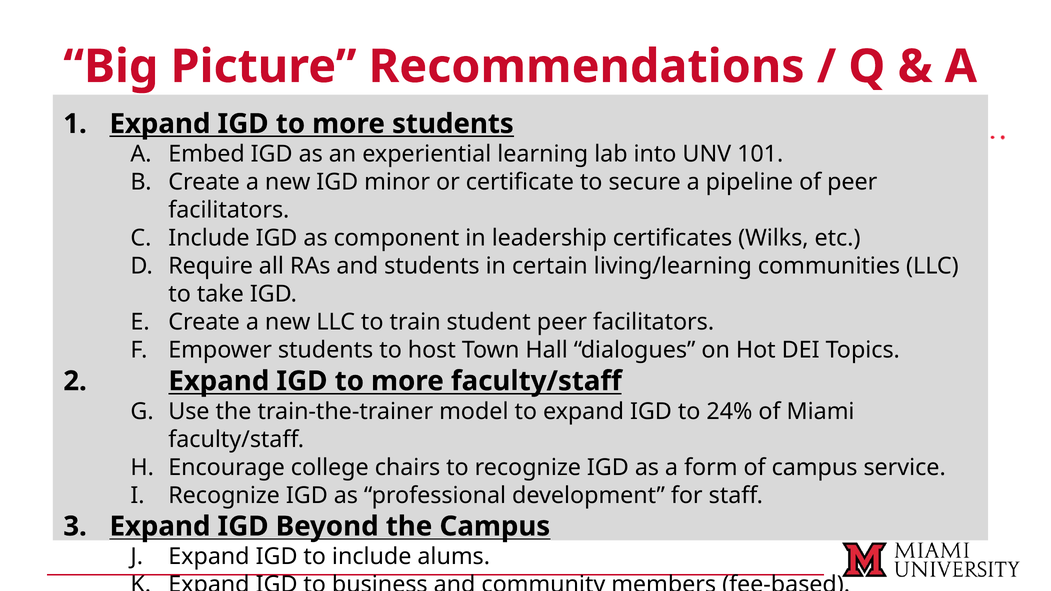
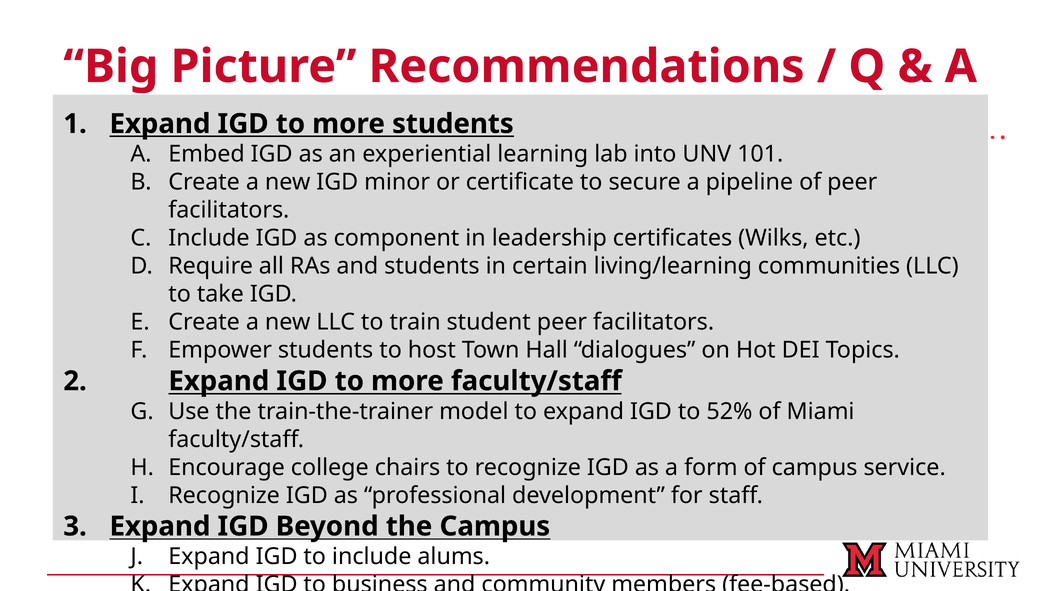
24%: 24% -> 52%
